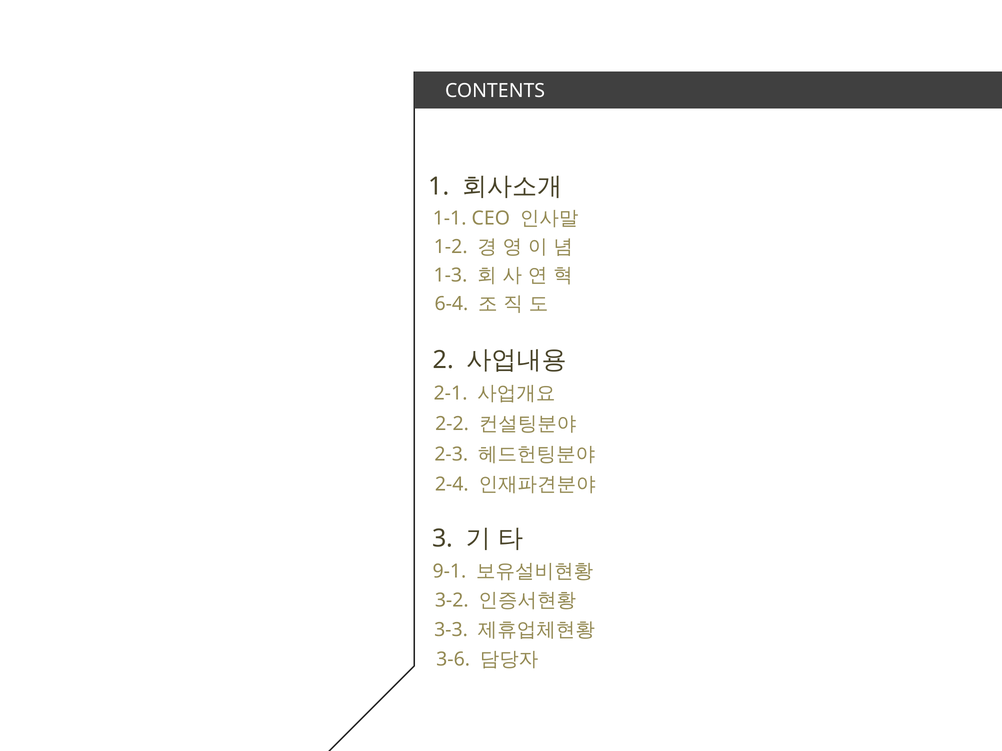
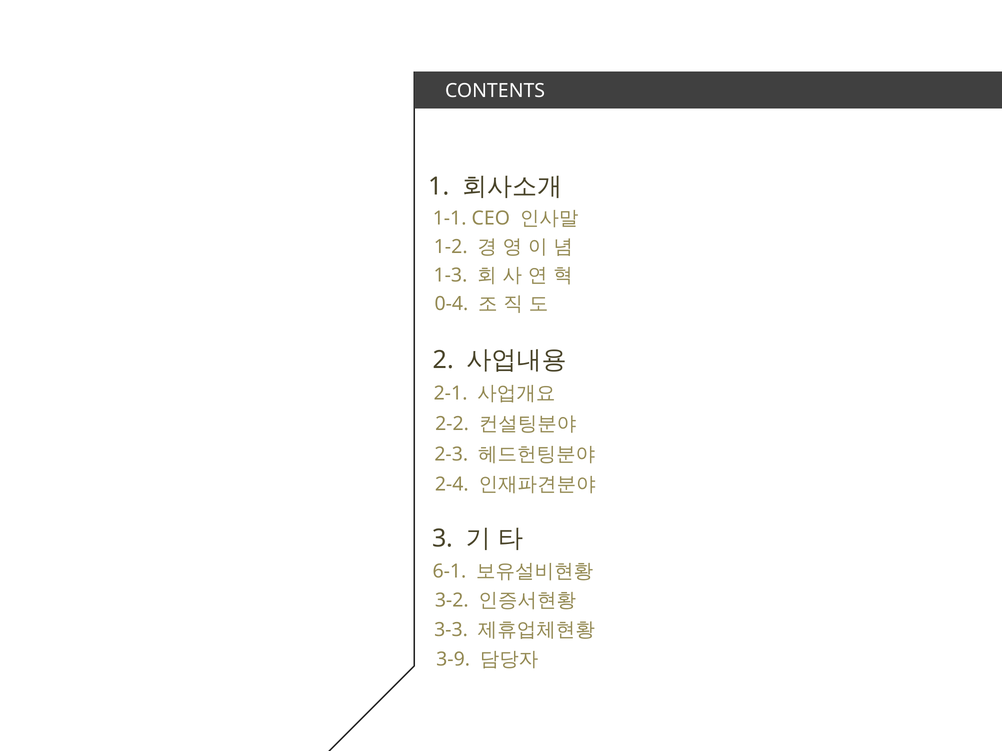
6-4: 6-4 -> 0-4
9-1: 9-1 -> 6-1
3-6: 3-6 -> 3-9
